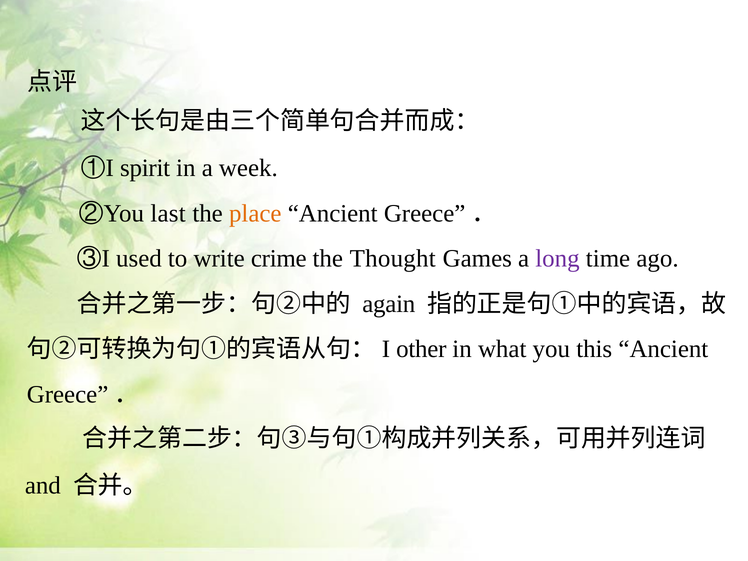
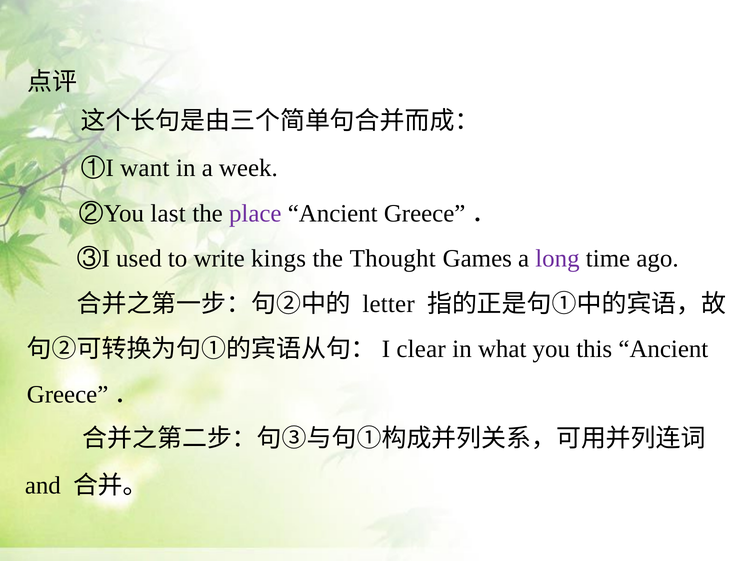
spirit: spirit -> want
place colour: orange -> purple
crime: crime -> kings
again: again -> letter
other: other -> clear
